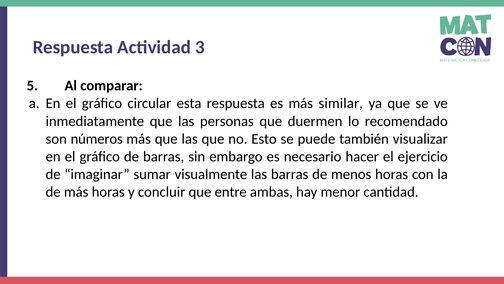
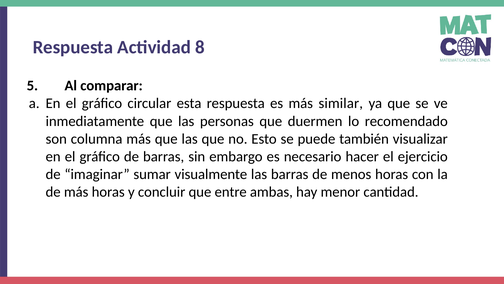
3: 3 -> 8
números: números -> columna
